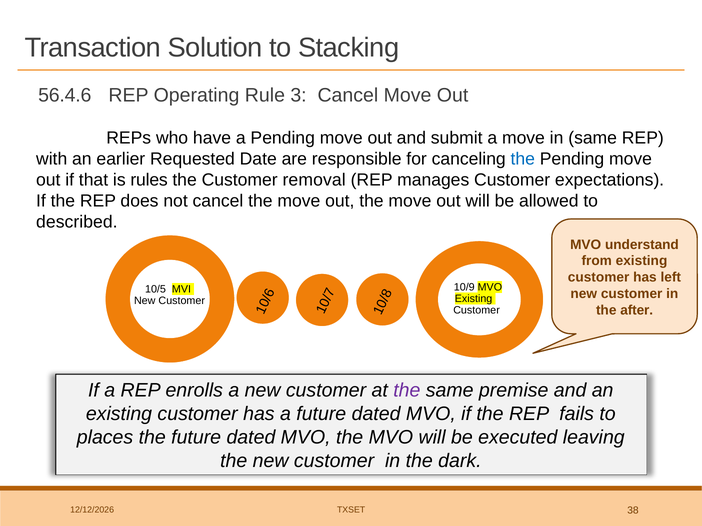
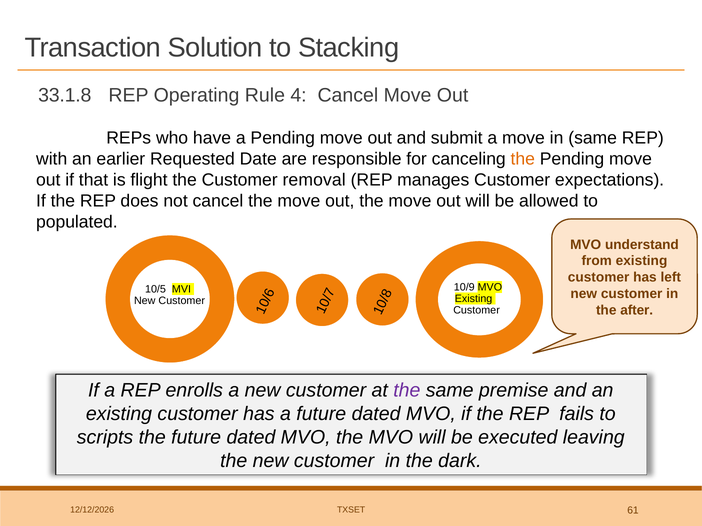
56.4.6: 56.4.6 -> 33.1.8
3: 3 -> 4
the at (523, 159) colour: blue -> orange
rules: rules -> flight
described: described -> populated
places: places -> scripts
38: 38 -> 61
